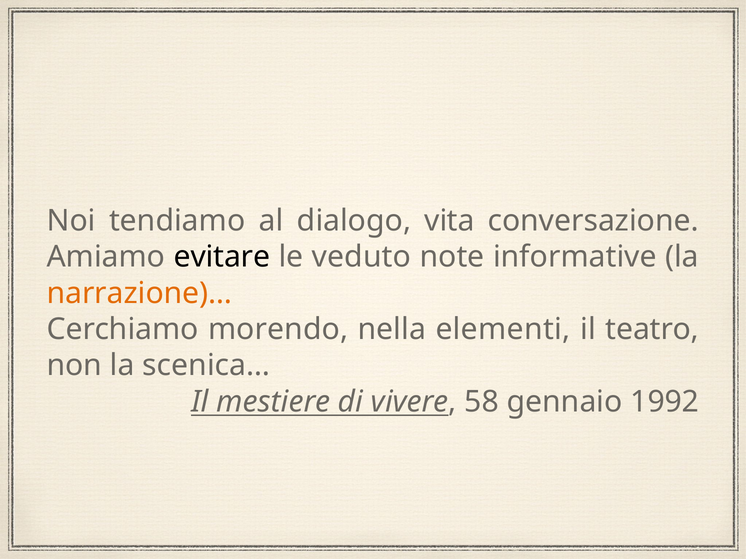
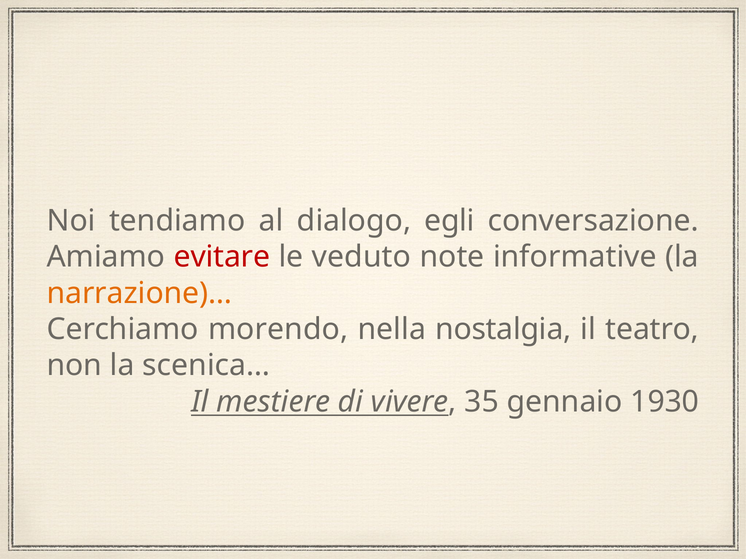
vita: vita -> egli
evitare colour: black -> red
elementi: elementi -> nostalgia
58: 58 -> 35
1992: 1992 -> 1930
